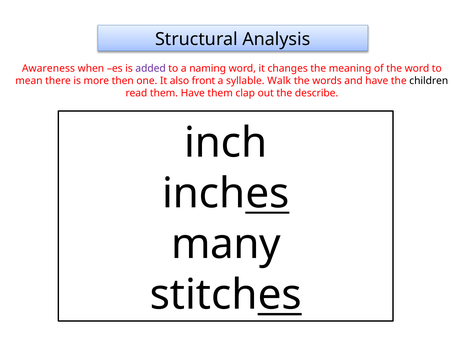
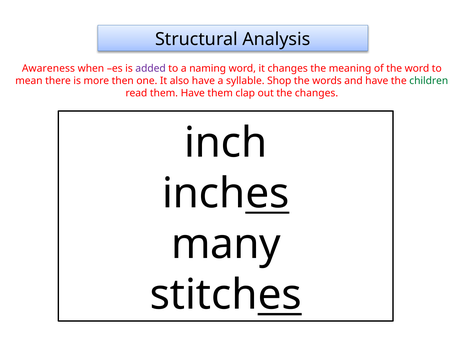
also front: front -> have
Walk: Walk -> Shop
children colour: black -> green
the describe: describe -> changes
